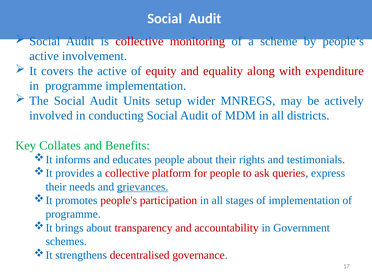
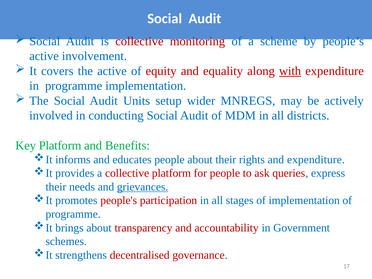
with underline: none -> present
Key Collates: Collates -> Platform
and testimonials: testimonials -> expenditure
